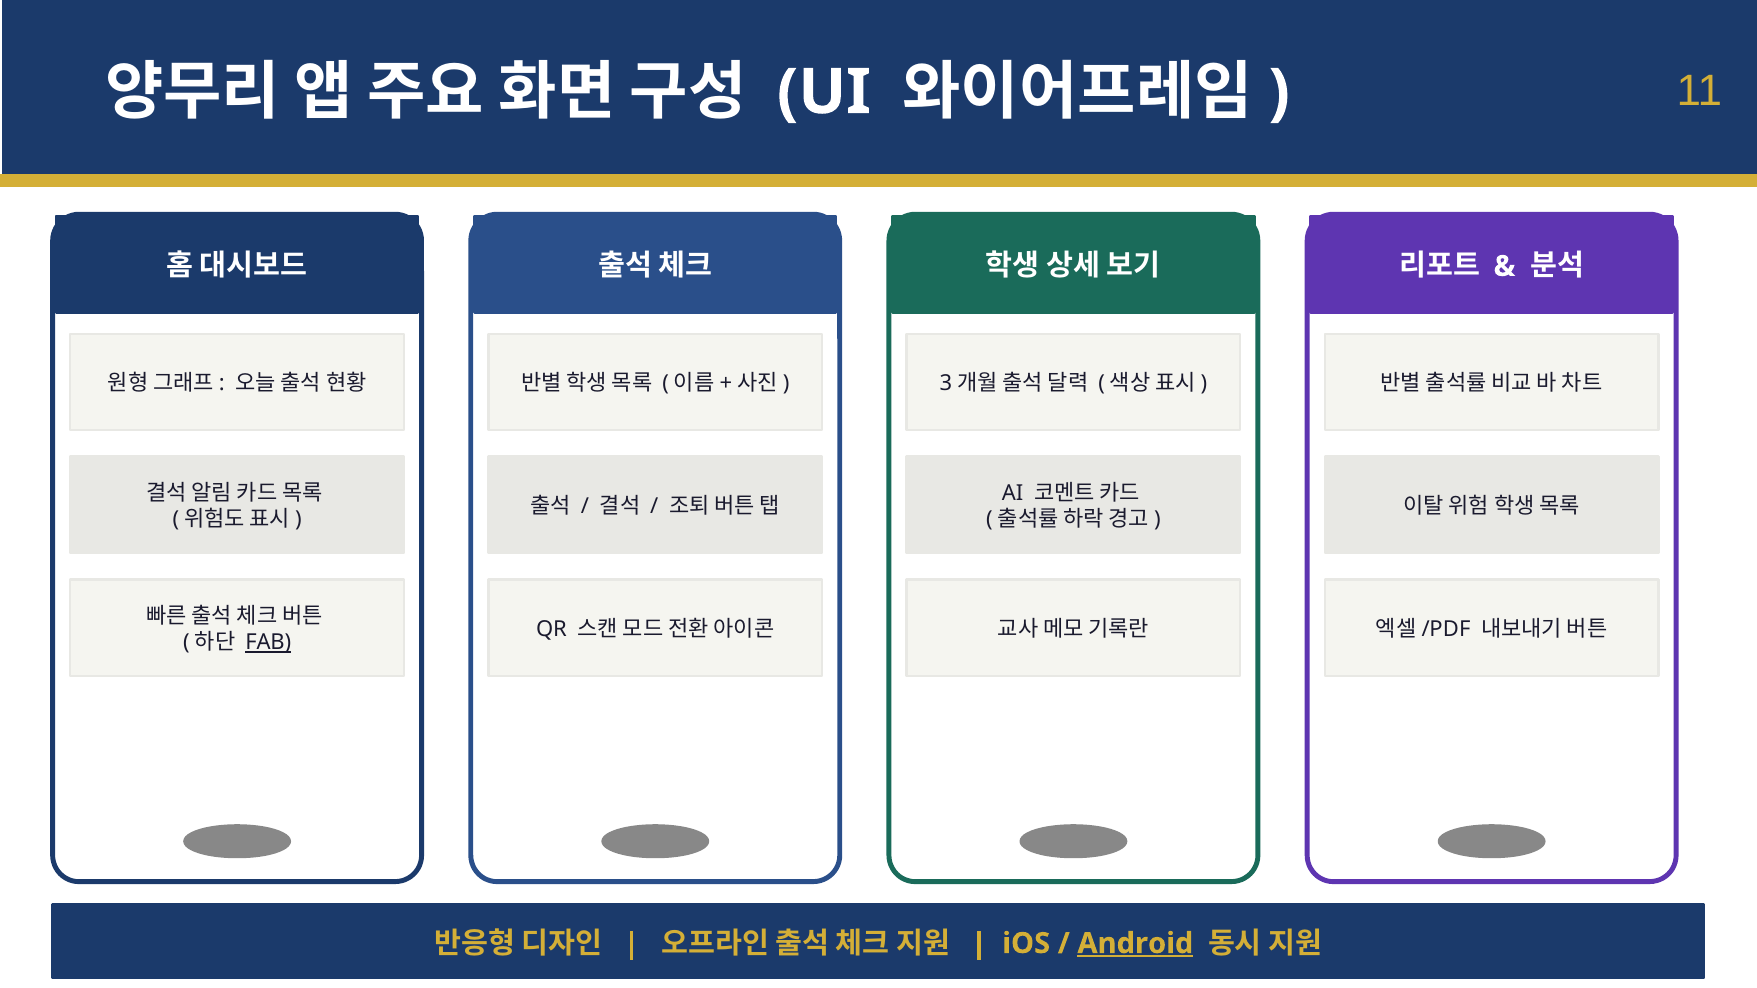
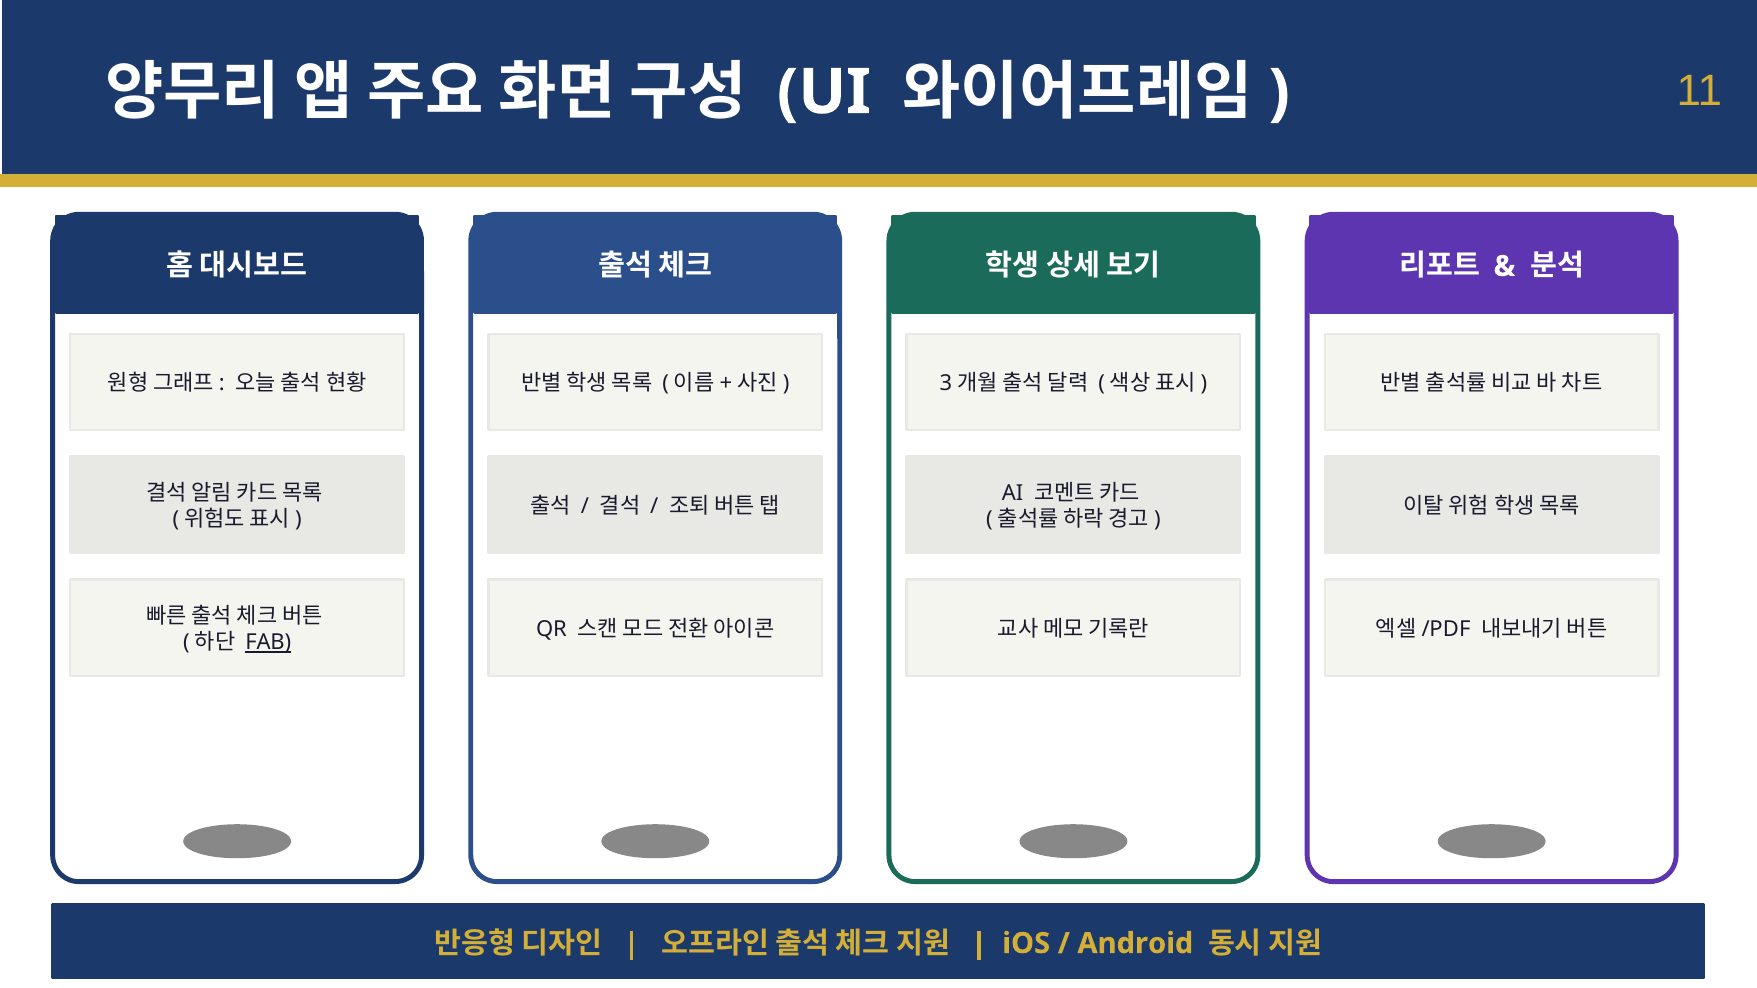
Android underline: present -> none
